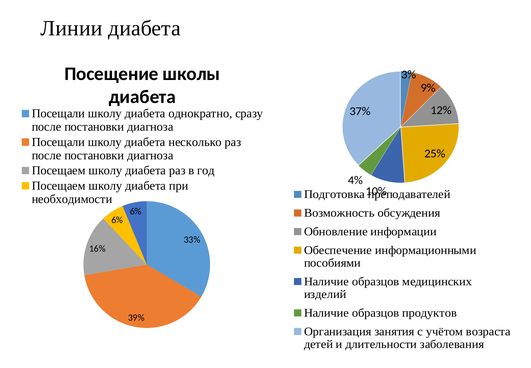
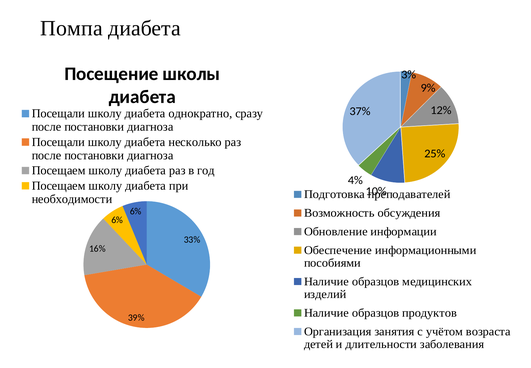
Линии: Линии -> Помпа
